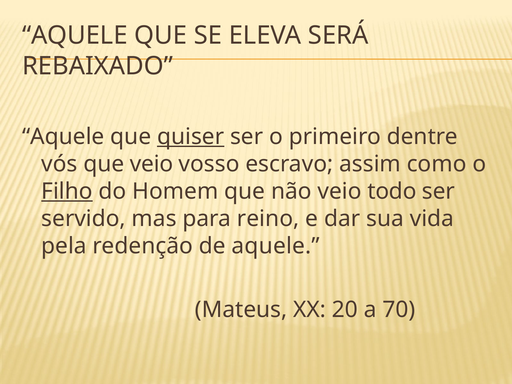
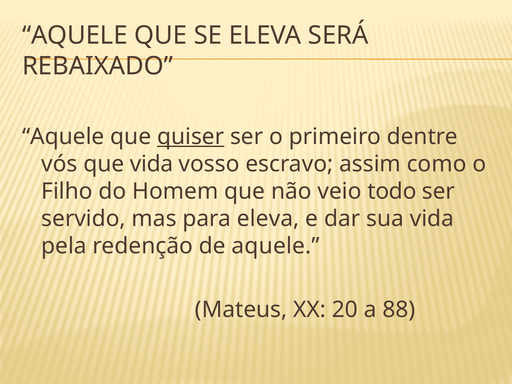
que veio: veio -> vida
Filho underline: present -> none
para reino: reino -> eleva
70: 70 -> 88
